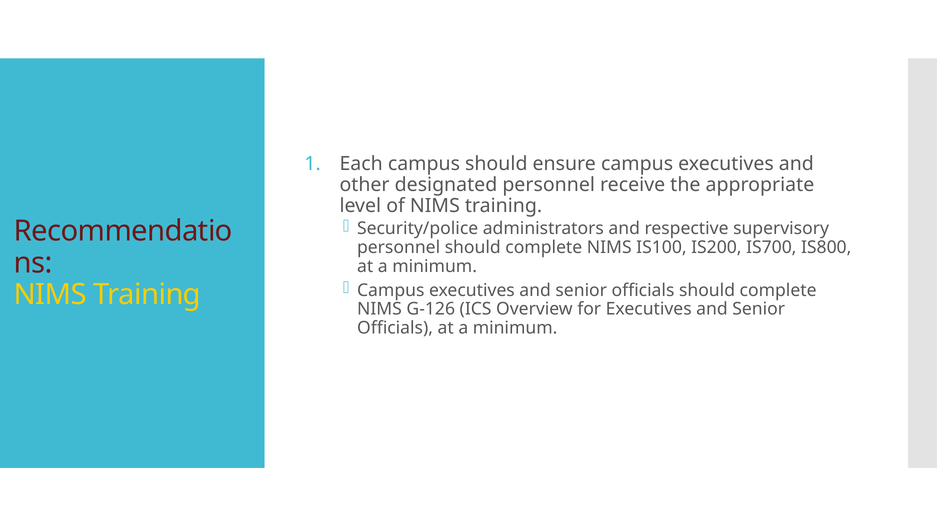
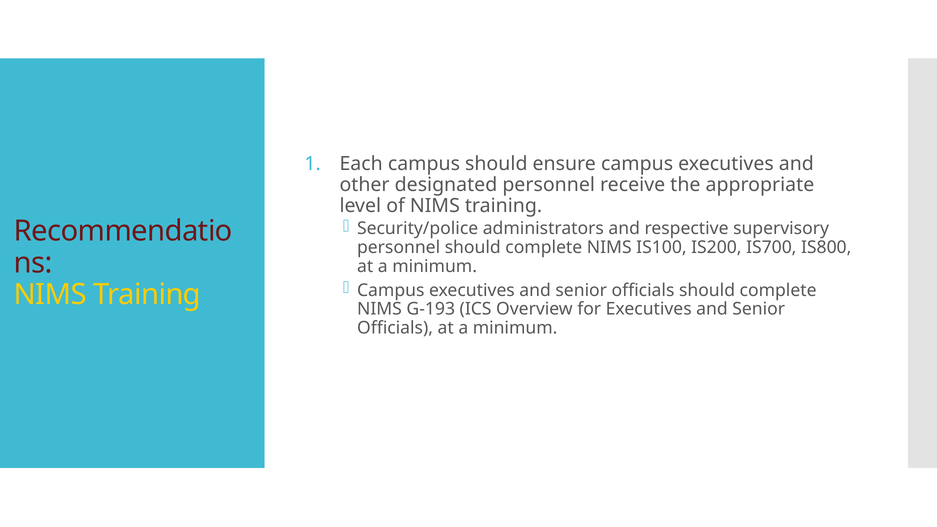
G-126: G-126 -> G-193
